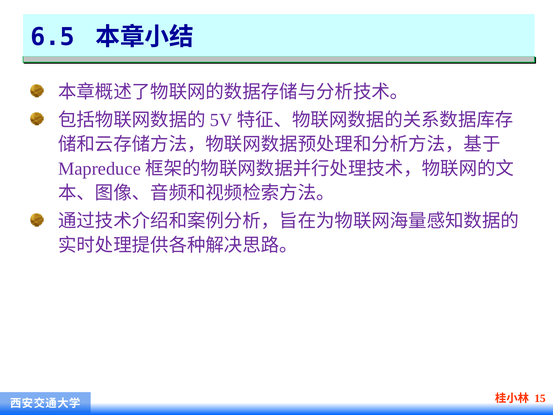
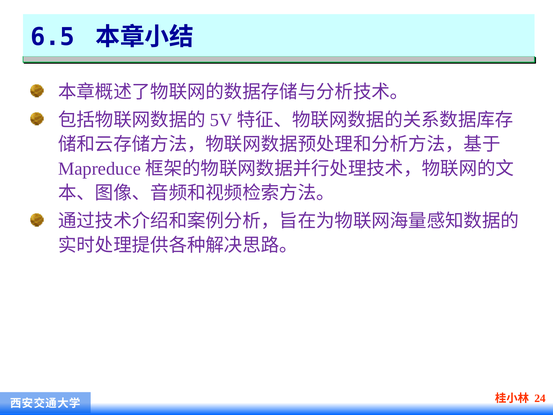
15: 15 -> 24
